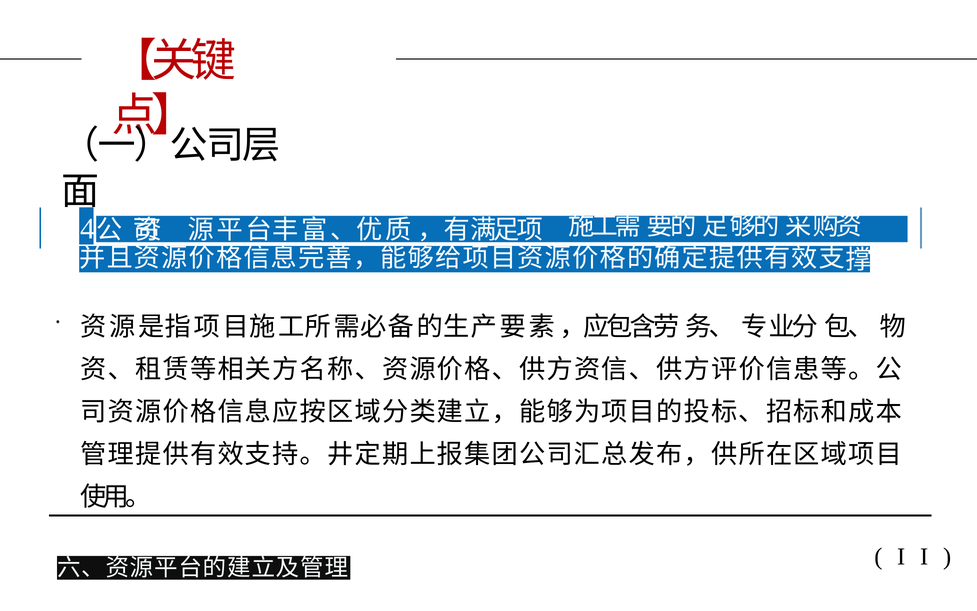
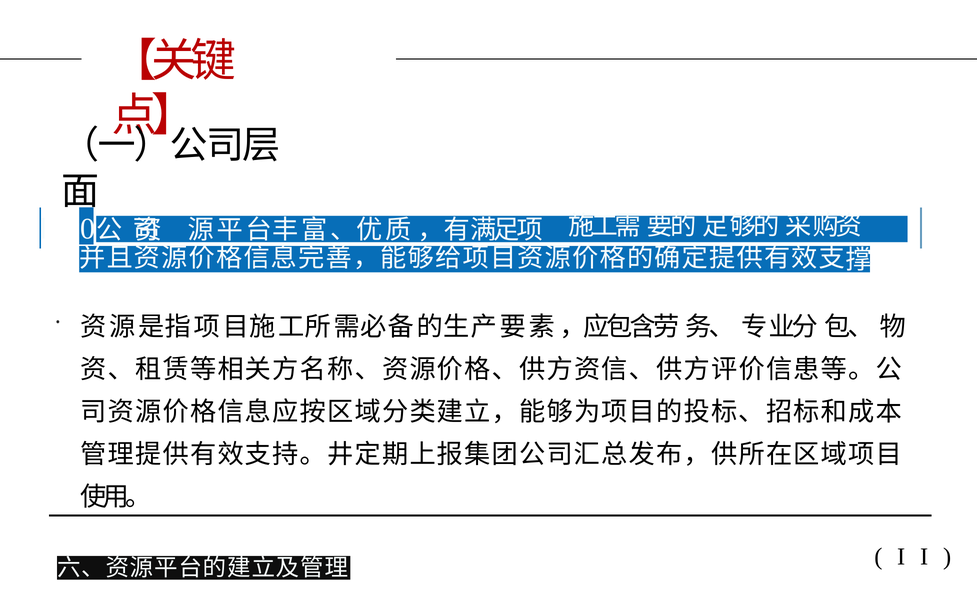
4: 4 -> 0
